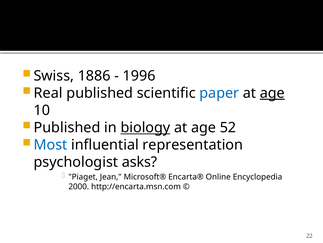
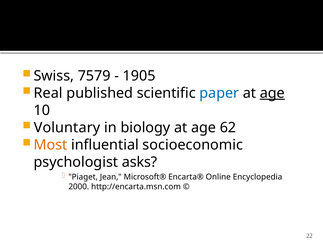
1886: 1886 -> 7579
1996: 1996 -> 1905
Published at (67, 127): Published -> Voluntary
biology underline: present -> none
52: 52 -> 62
Most colour: blue -> orange
representation: representation -> socioeconomic
